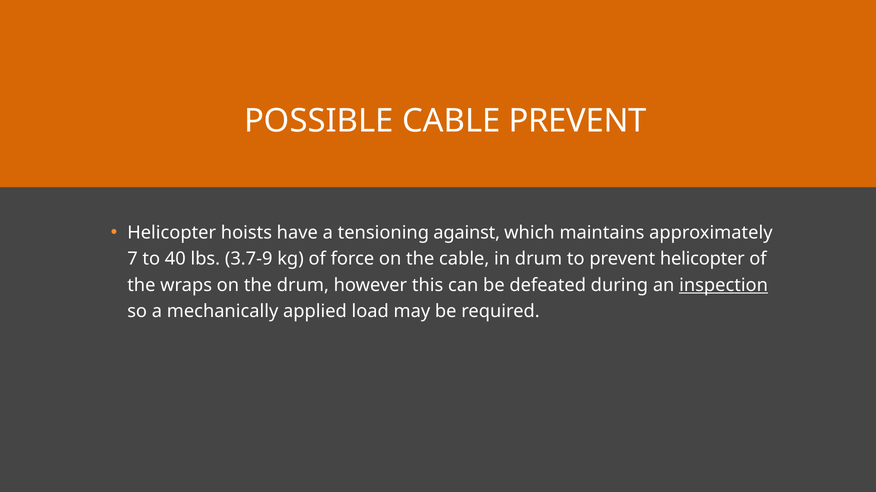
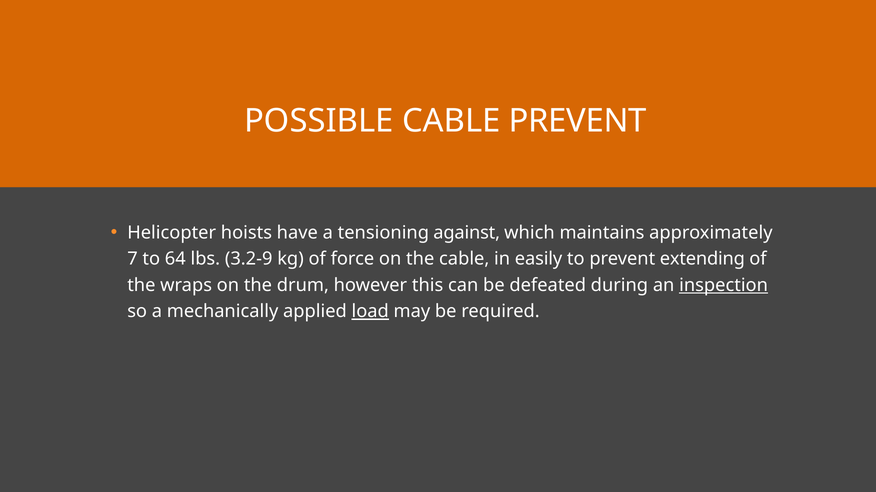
40: 40 -> 64
3.7-9: 3.7-9 -> 3.2-9
in drum: drum -> easily
prevent helicopter: helicopter -> extending
load underline: none -> present
